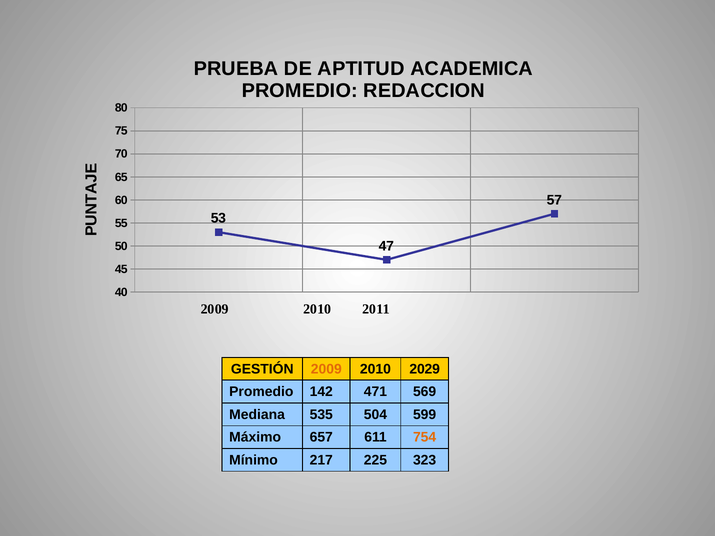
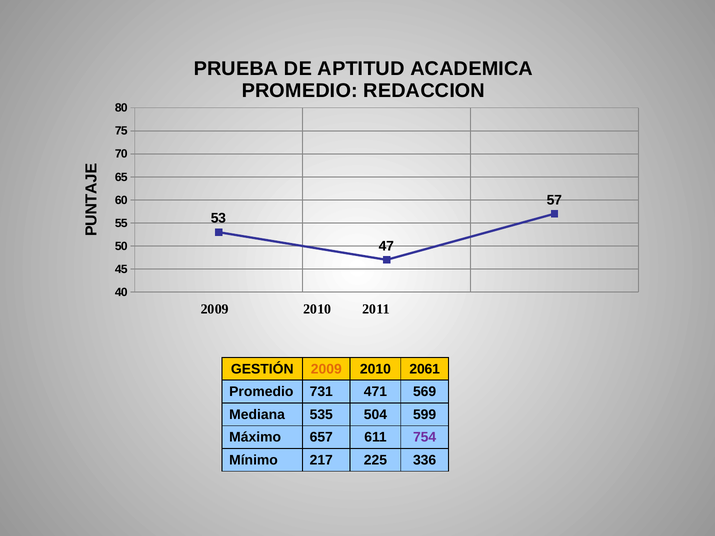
2029: 2029 -> 2061
142: 142 -> 731
754 colour: orange -> purple
323: 323 -> 336
